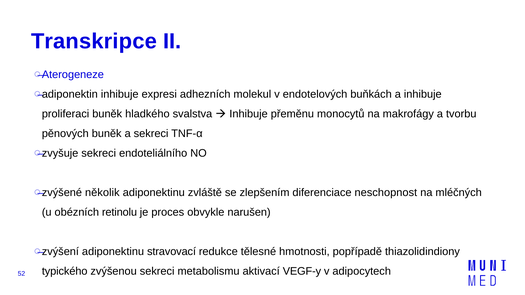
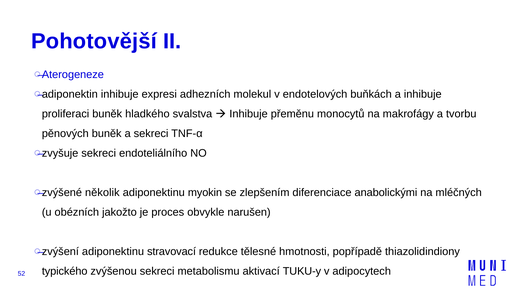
Transkripce: Transkripce -> Pohotovější
zvláště: zvláště -> myokin
neschopnost: neschopnost -> anabolickými
retinolu: retinolu -> jakožto
VEGF-y: VEGF-y -> TUKU-y
